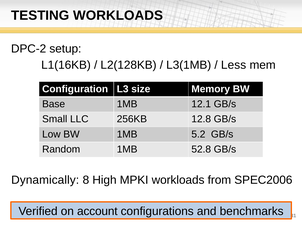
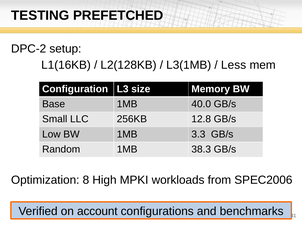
TESTING WORKLOADS: WORKLOADS -> PREFETCHED
12.1: 12.1 -> 40.0
5.2: 5.2 -> 3.3
52.8: 52.8 -> 38.3
Dynamically: Dynamically -> Optimization
